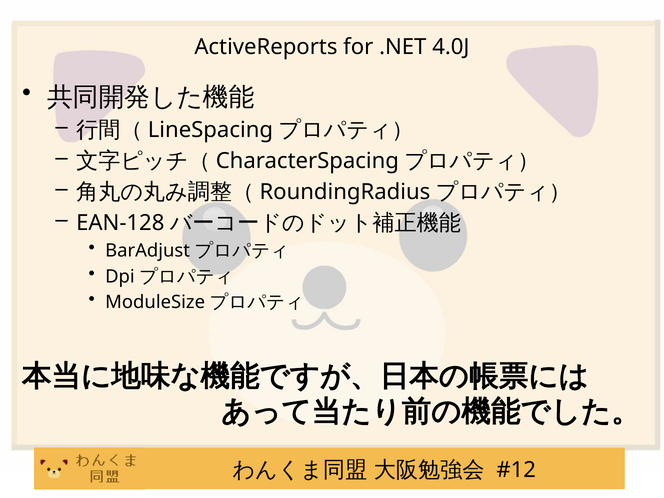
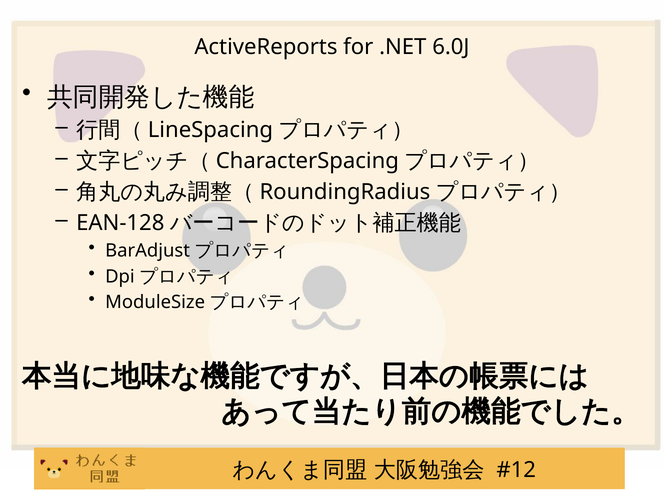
4.0J: 4.0J -> 6.0J
